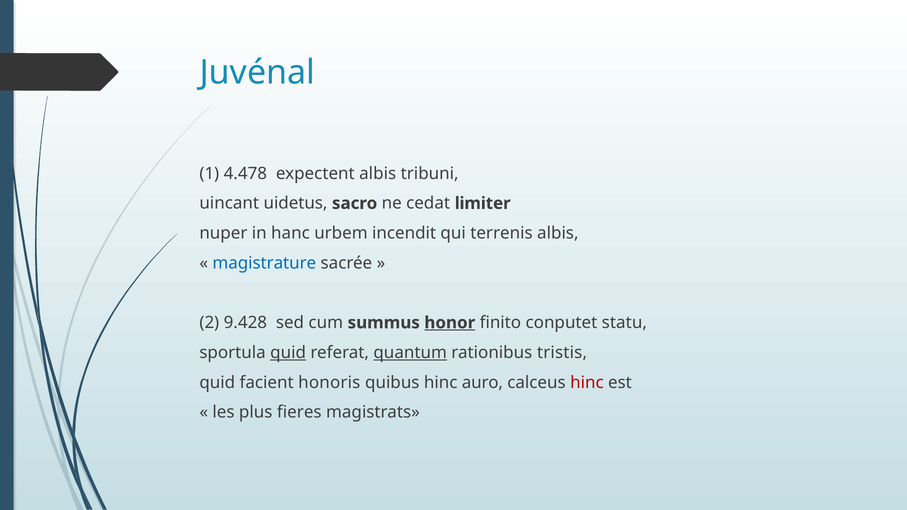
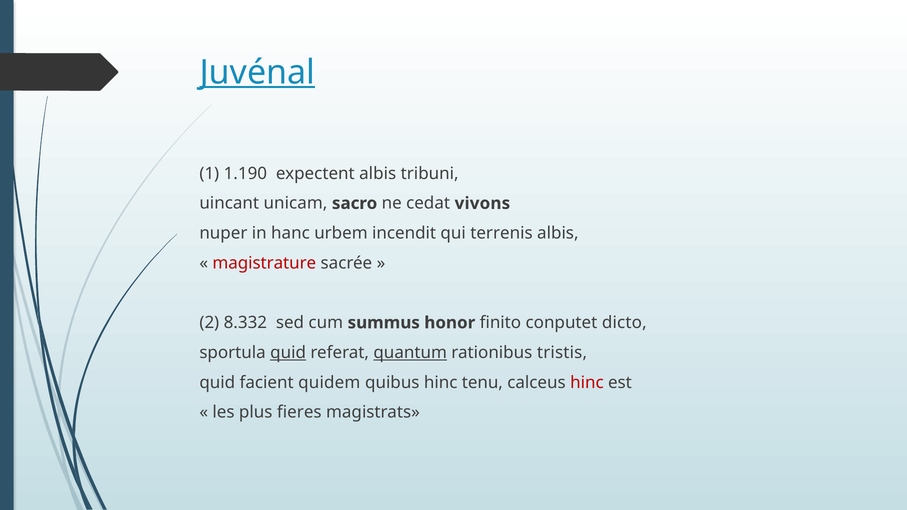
Juvénal underline: none -> present
4.478: 4.478 -> 1.190
uidetus: uidetus -> unicam
limiter: limiter -> vivons
magistrature colour: blue -> red
9.428: 9.428 -> 8.332
honor underline: present -> none
statu: statu -> dicto
honoris: honoris -> quidem
auro: auro -> tenu
